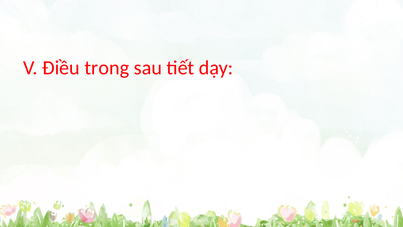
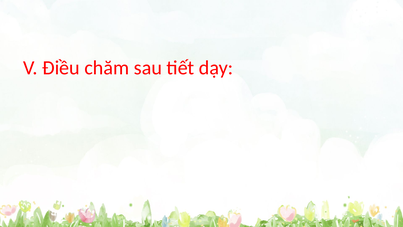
trong: trong -> chăm
